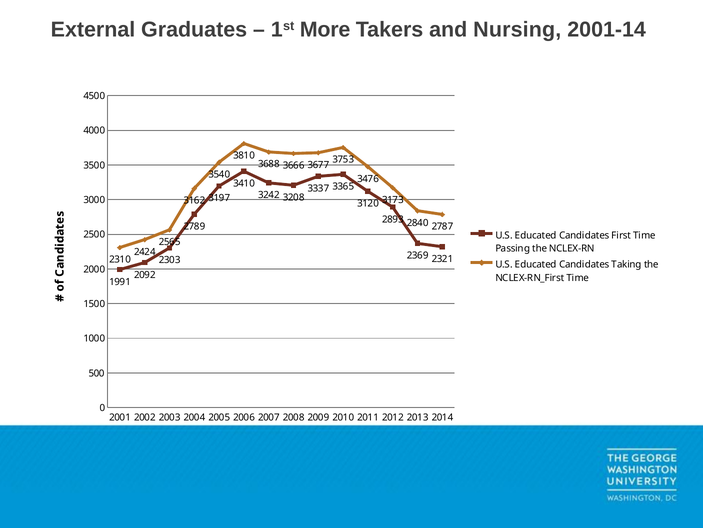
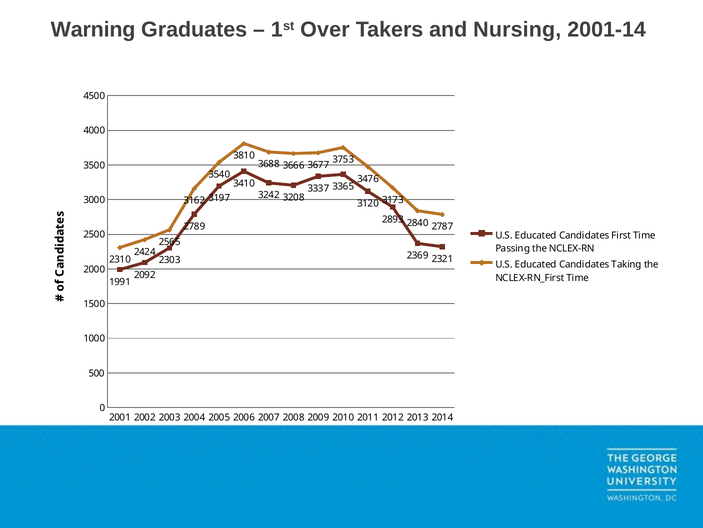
External: External -> Warning
More: More -> Over
